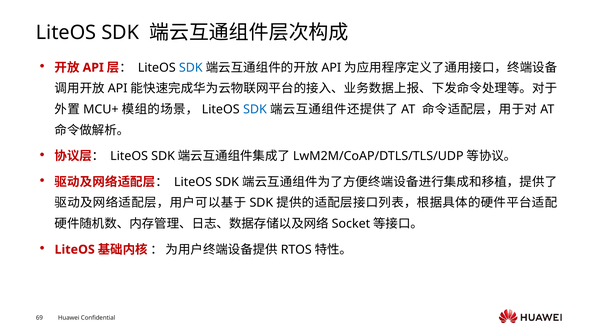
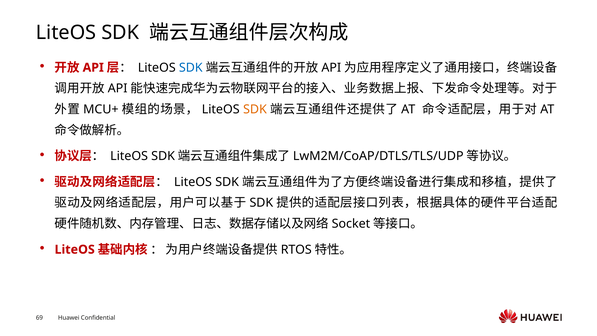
SDK at (255, 109) colour: blue -> orange
